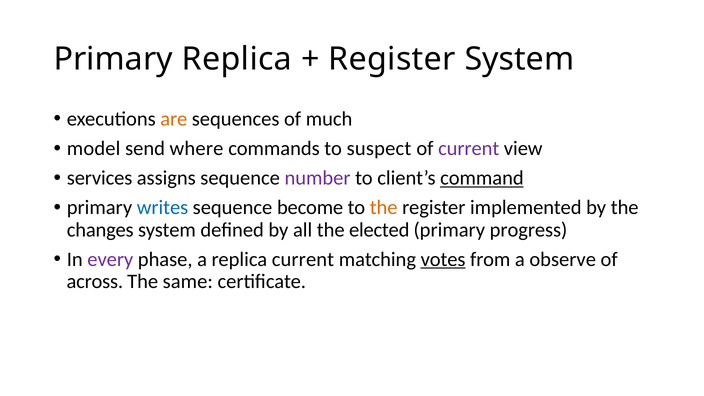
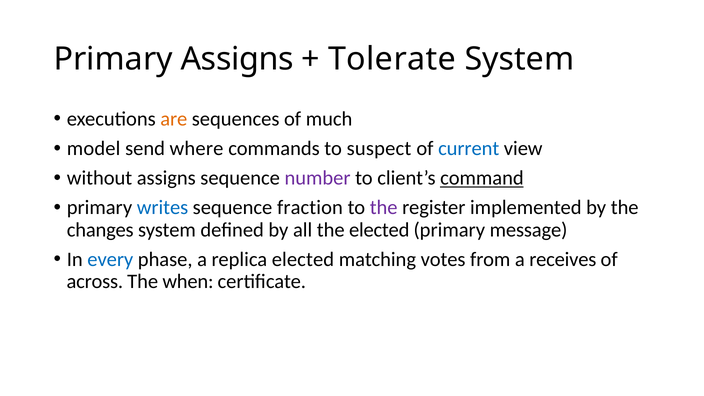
Primary Replica: Replica -> Assigns
Register at (392, 59): Register -> Tolerate
current at (469, 149) colour: purple -> blue
services: services -> without
become: become -> fraction
the at (384, 208) colour: orange -> purple
progress: progress -> message
every colour: purple -> blue
replica current: current -> elected
votes underline: present -> none
observe: observe -> receives
same: same -> when
